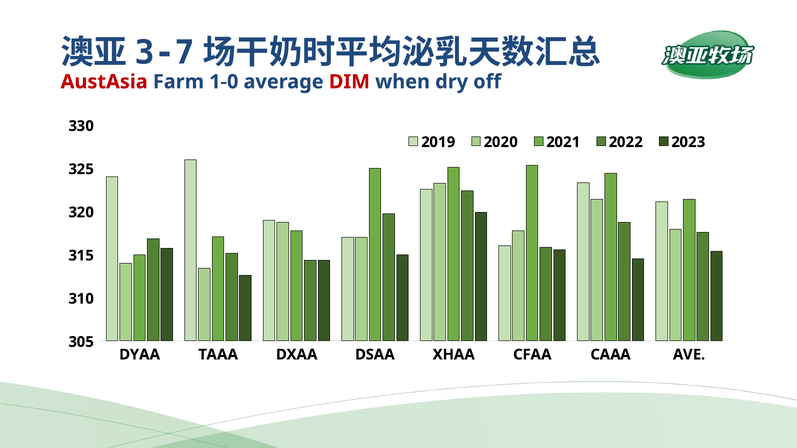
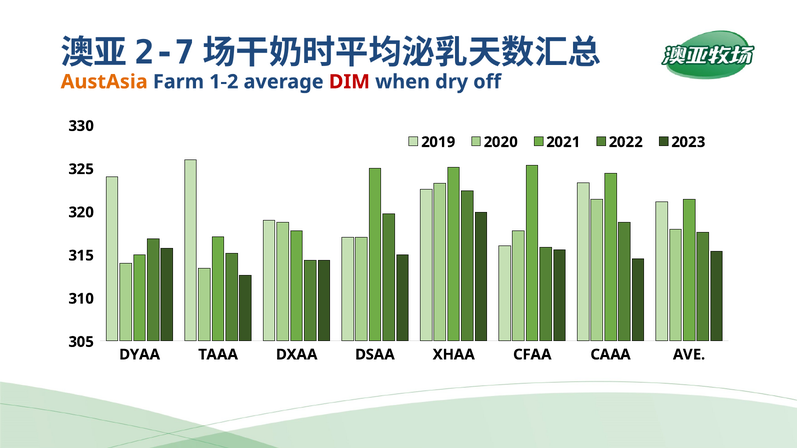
3-7: 3-7 -> 2-7
AustAsia colour: red -> orange
1-0: 1-0 -> 1-2
